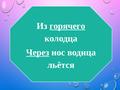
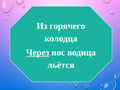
горячего underline: present -> none
